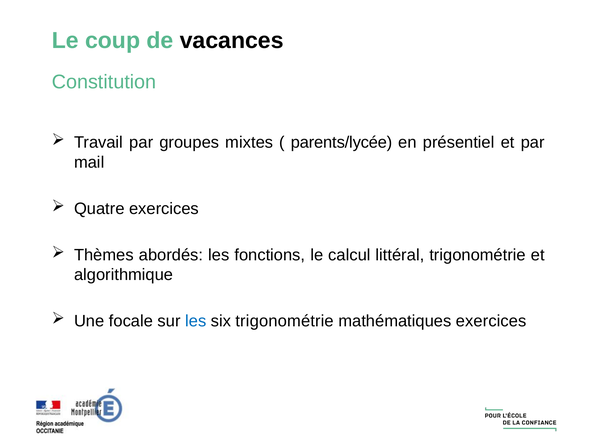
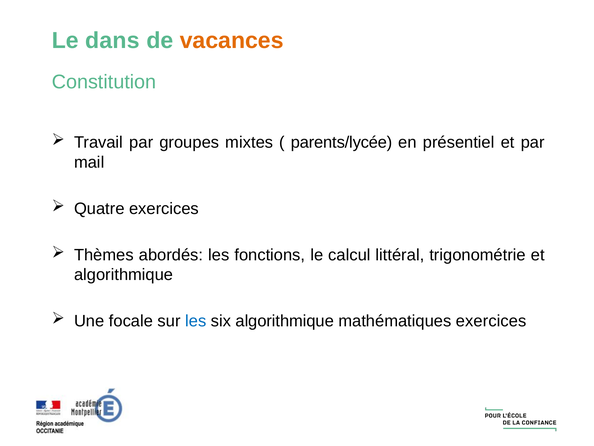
coup: coup -> dans
vacances colour: black -> orange
six trigonométrie: trigonométrie -> algorithmique
